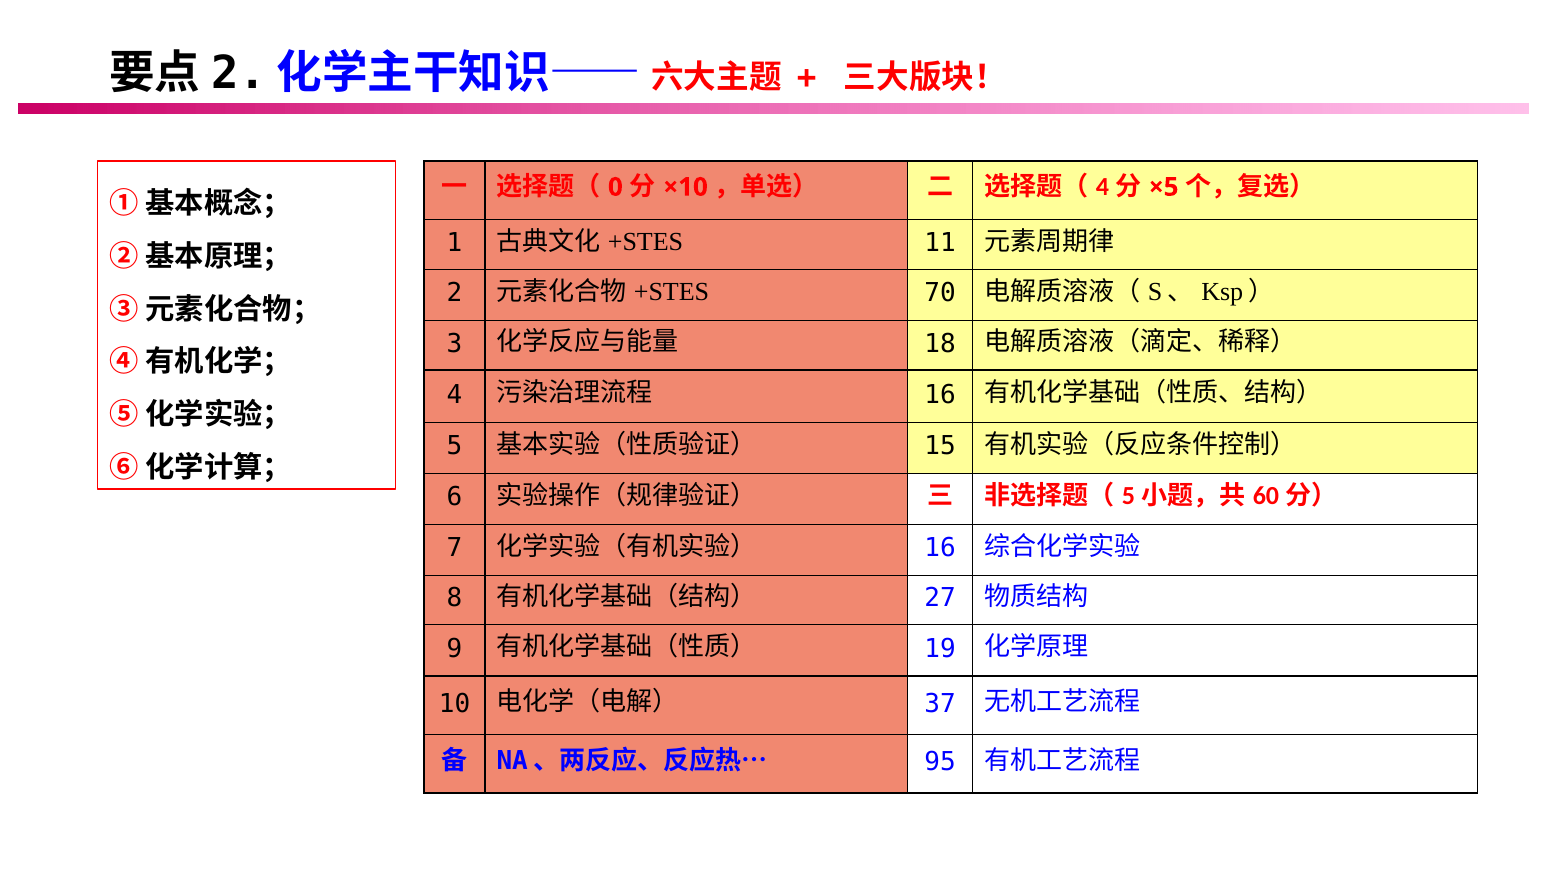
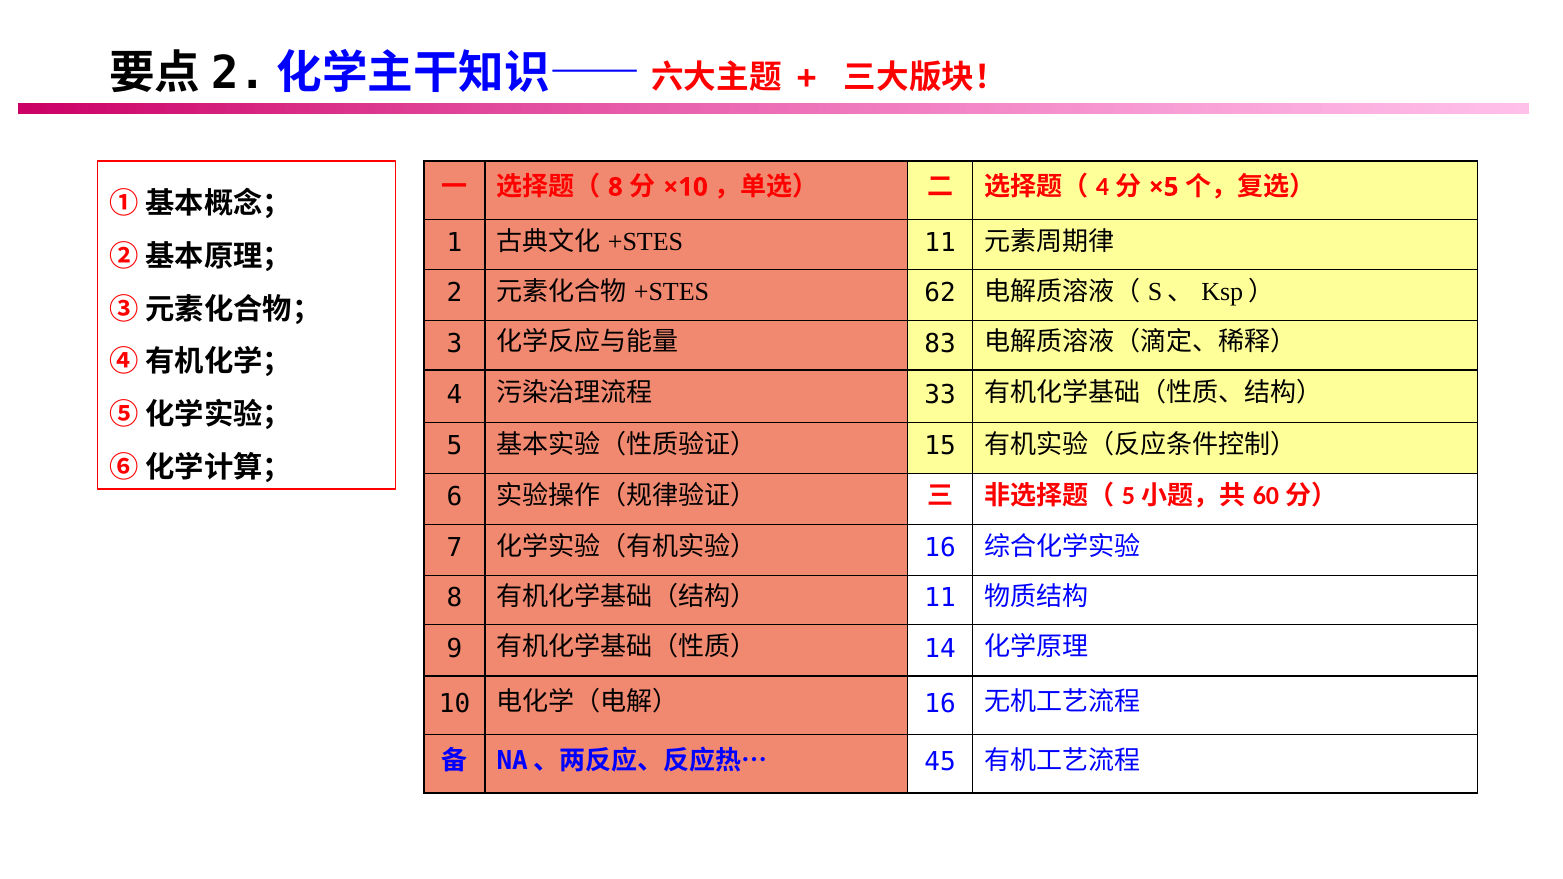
0 at (615, 187): 0 -> 8
70: 70 -> 62
18: 18 -> 83
16 at (940, 395): 16 -> 33
27 at (940, 599): 27 -> 11
19: 19 -> 14
37 at (940, 704): 37 -> 16
95: 95 -> 45
